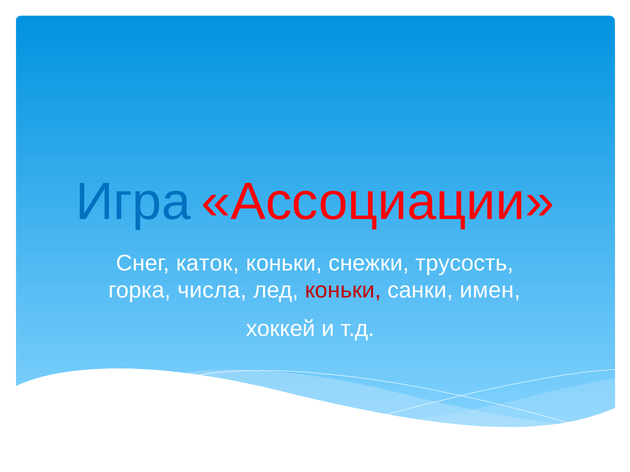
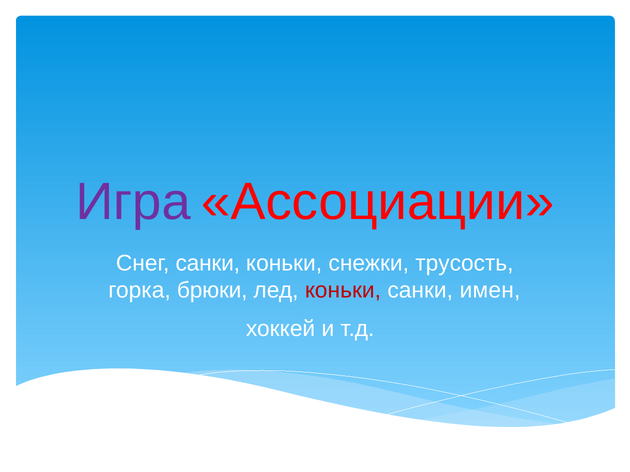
Игра colour: blue -> purple
Снег каток: каток -> санки
числа: числа -> брюки
